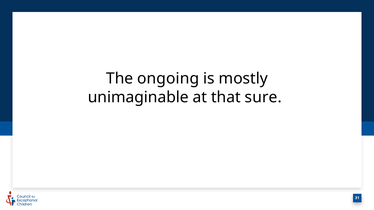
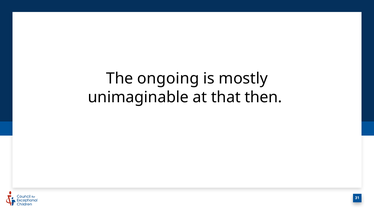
sure: sure -> then
